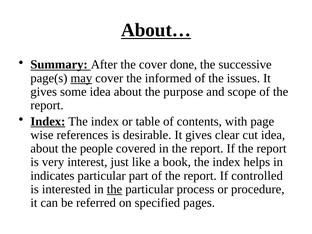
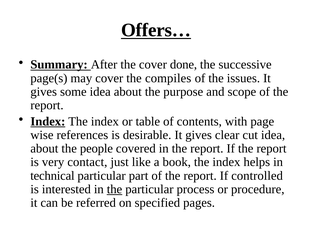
About…: About… -> Offers…
may underline: present -> none
informed: informed -> compiles
interest: interest -> contact
indicates: indicates -> technical
